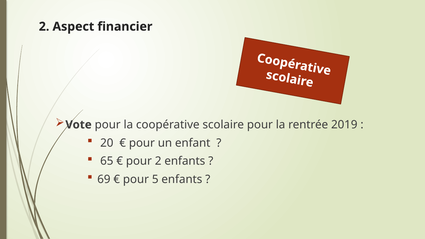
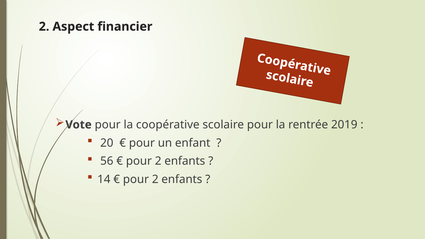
65: 65 -> 56
69: 69 -> 14
5 at (155, 179): 5 -> 2
